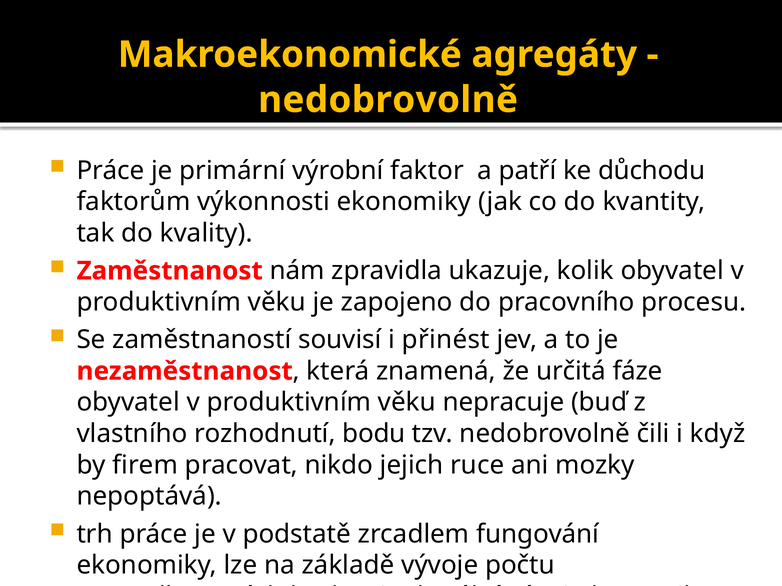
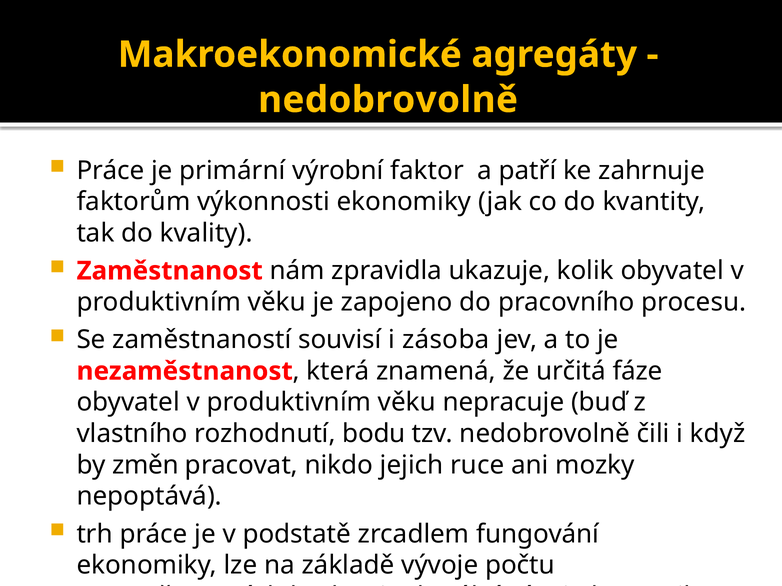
důchodu: důchodu -> zahrnuje
přinést: přinést -> zásoba
firem: firem -> změn
